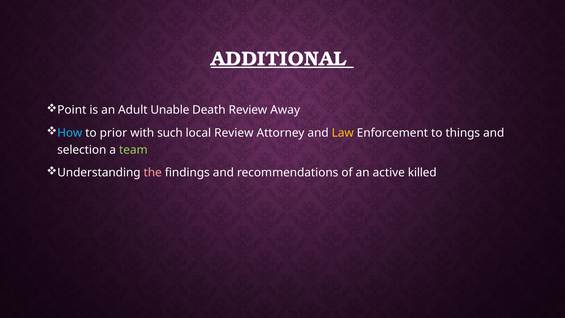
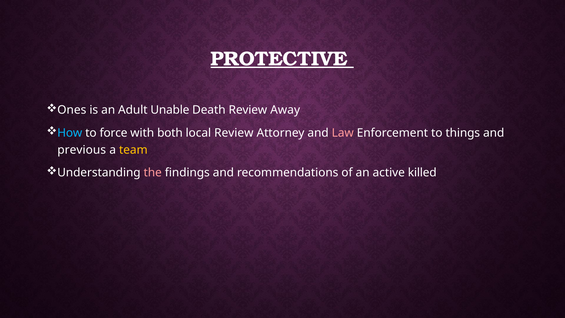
ADDITIONAL: ADDITIONAL -> PROTECTIVE
Point: Point -> Ones
prior: prior -> force
such: such -> both
Law colour: yellow -> pink
selection: selection -> previous
team colour: light green -> yellow
